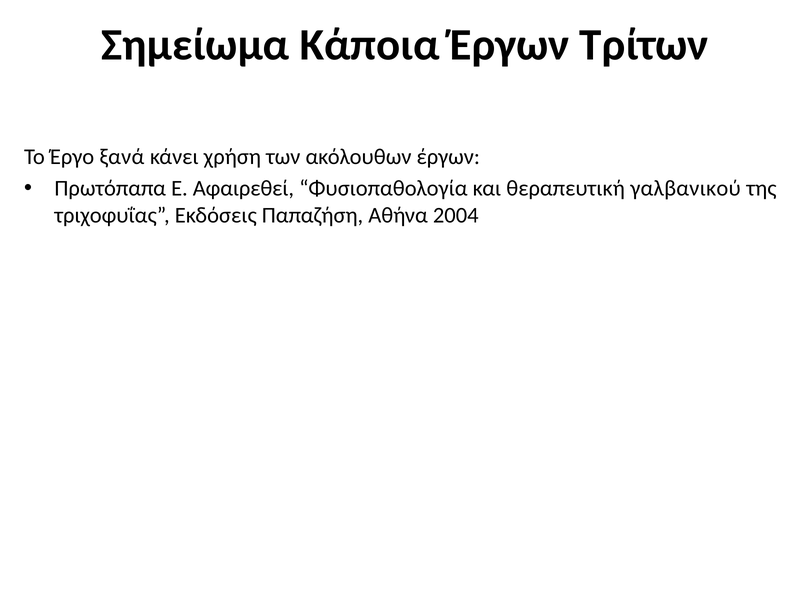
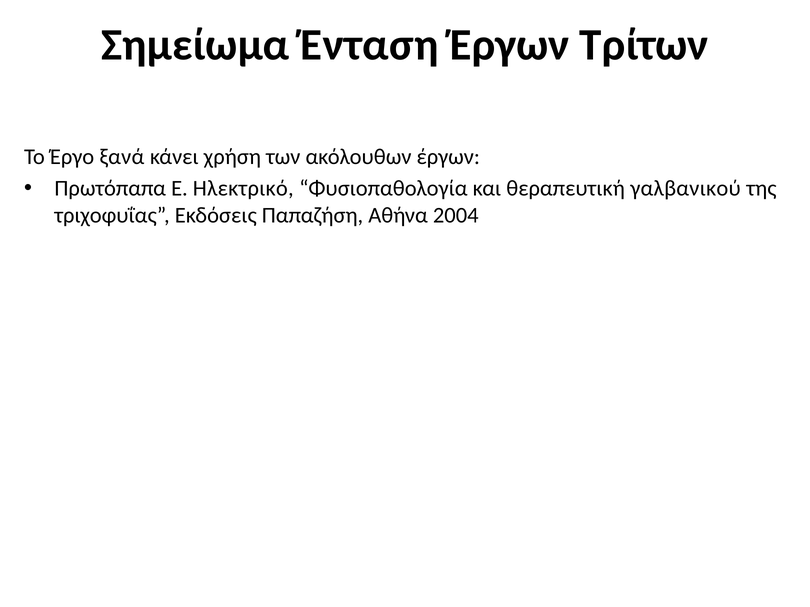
Κάποια: Κάποια -> Ένταση
Αφαιρεθεί: Αφαιρεθεί -> Ηλεκτρικό
